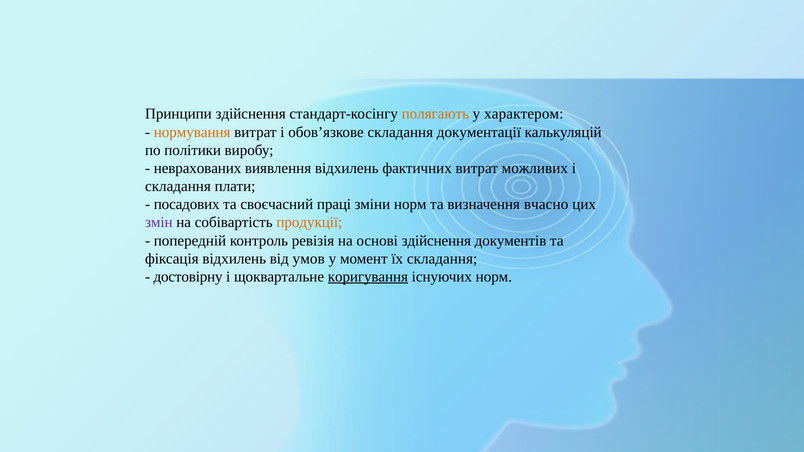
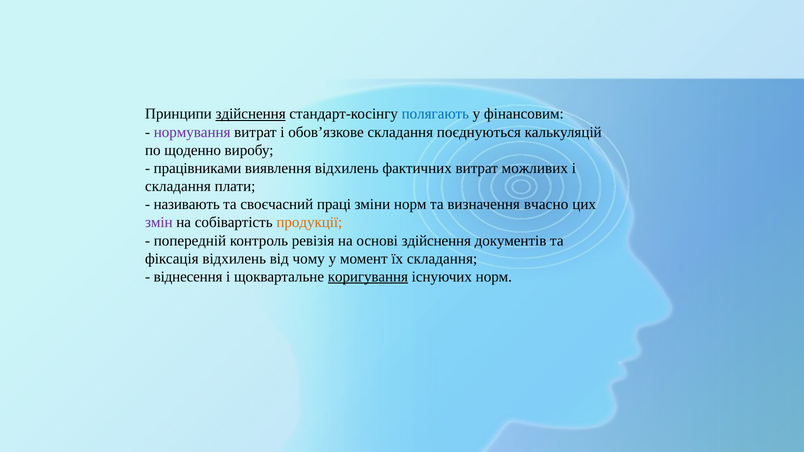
здійснення at (251, 114) underline: none -> present
полягають colour: orange -> blue
характером: характером -> фінансовим
нормування colour: orange -> purple
документації: документації -> поєднуються
політики: політики -> щоденно
неврахованих: неврахованих -> працівниками
посадових: посадових -> називають
умов: умов -> чому
достовірну: достовірну -> віднесення
